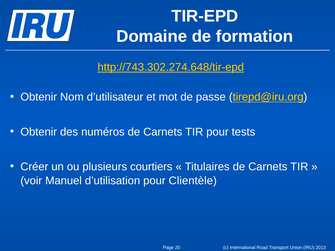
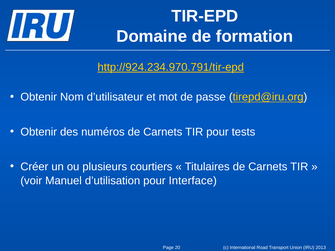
http://743.302.274.648/tir-epd: http://743.302.274.648/tir-epd -> http://924.234.970.791/tir-epd
Clientèle: Clientèle -> Interface
